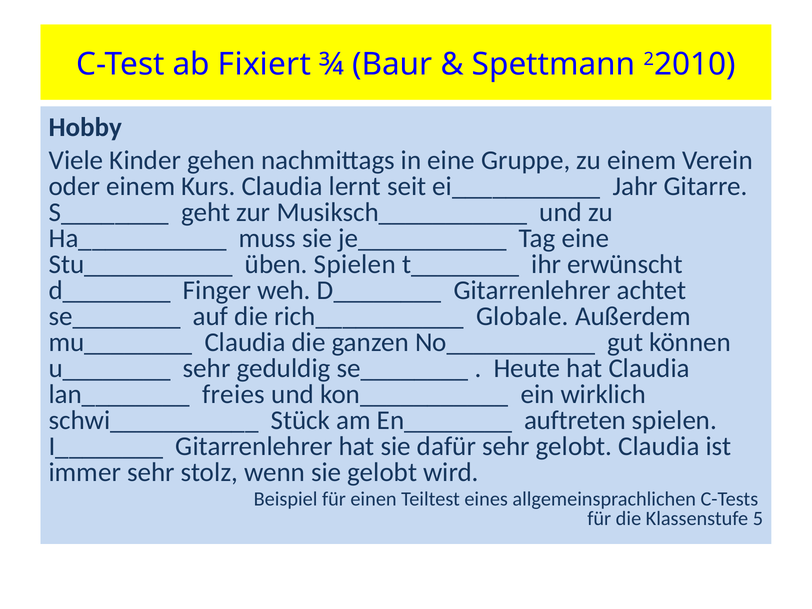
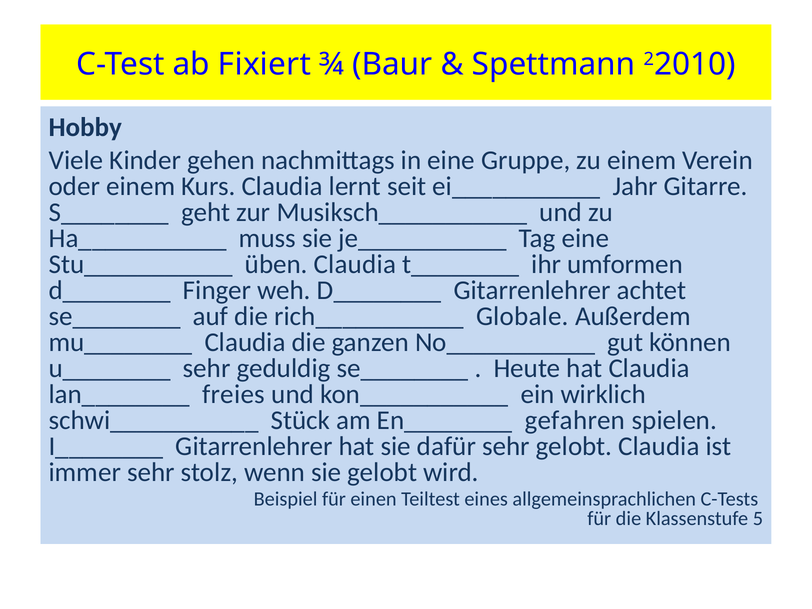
üben Spielen: Spielen -> Claudia
erwünscht: erwünscht -> umformen
auftreten: auftreten -> gefahren
